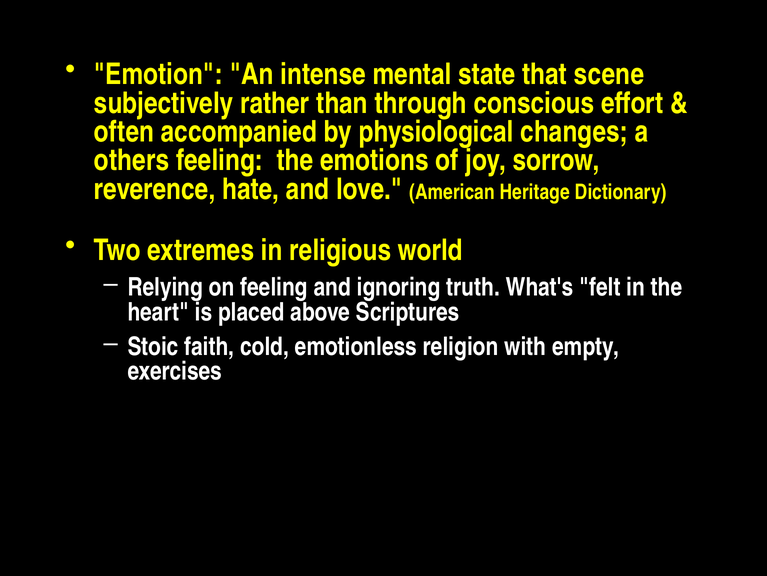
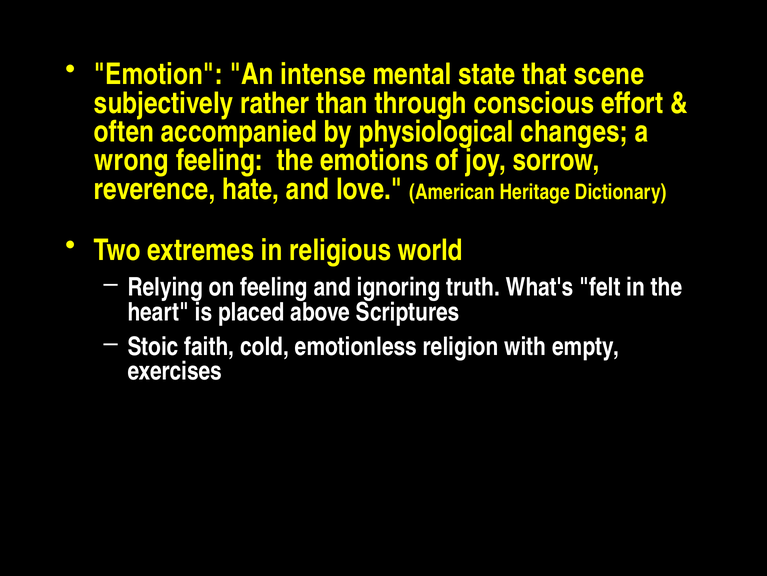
others: others -> wrong
